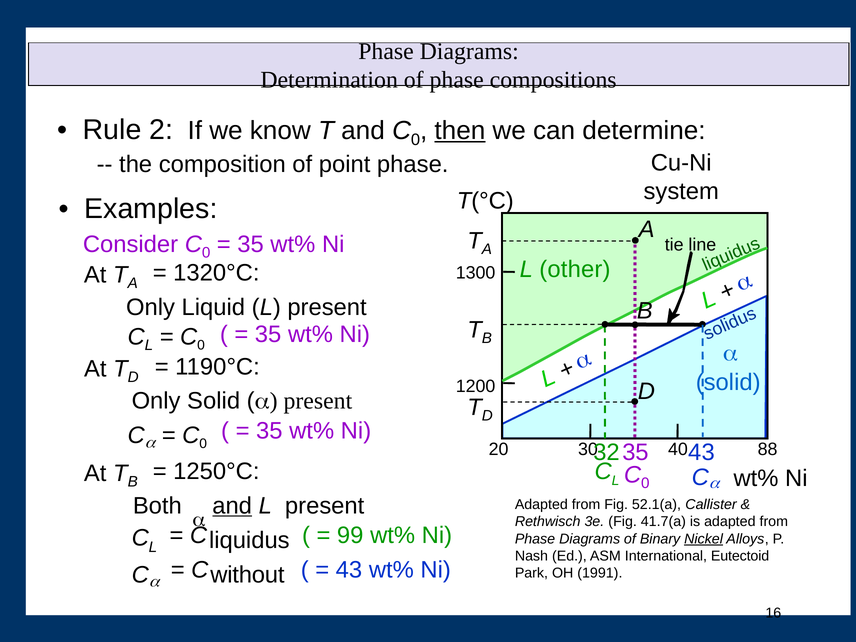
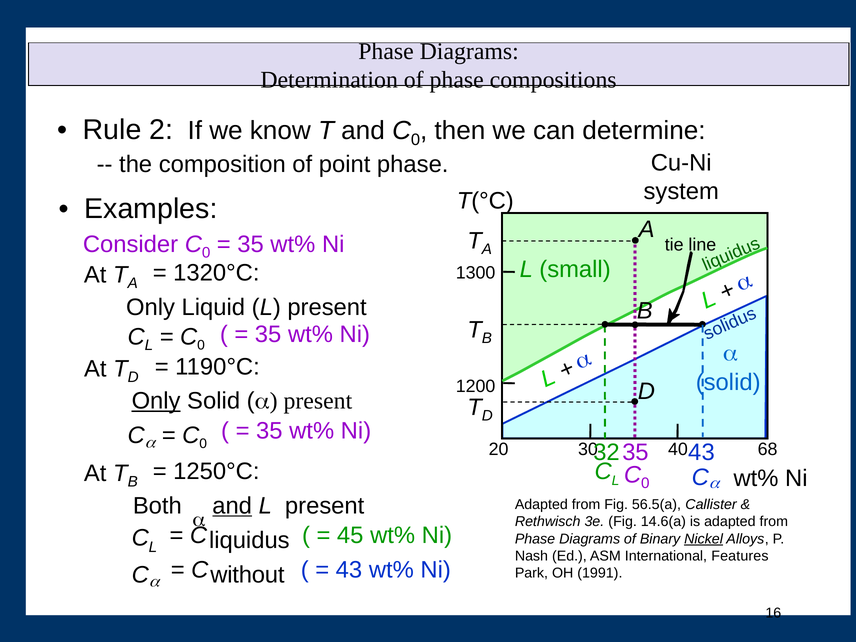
then underline: present -> none
other: other -> small
Only at (156, 401) underline: none -> present
88: 88 -> 68
52.1(a: 52.1(a -> 56.5(a
41.7(a: 41.7(a -> 14.6(a
99: 99 -> 45
Eutectoid: Eutectoid -> Features
